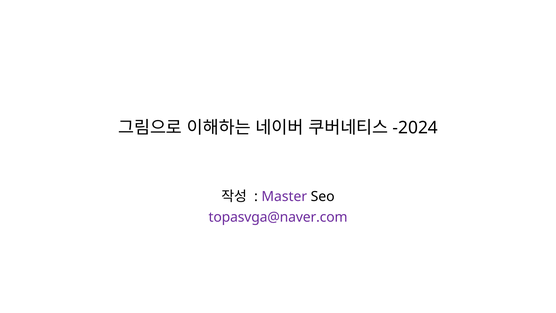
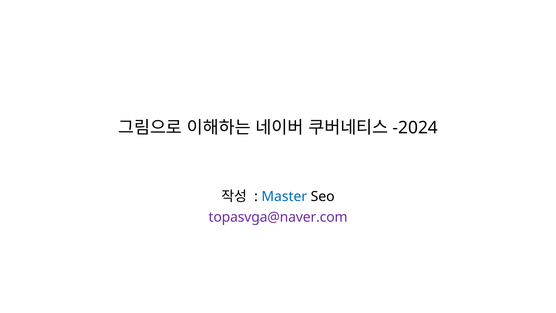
Master colour: purple -> blue
